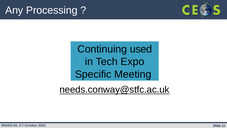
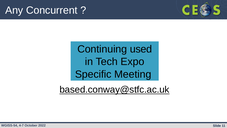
Processing: Processing -> Concurrent
needs.conway@stfc.ac.uk: needs.conway@stfc.ac.uk -> based.conway@stfc.ac.uk
